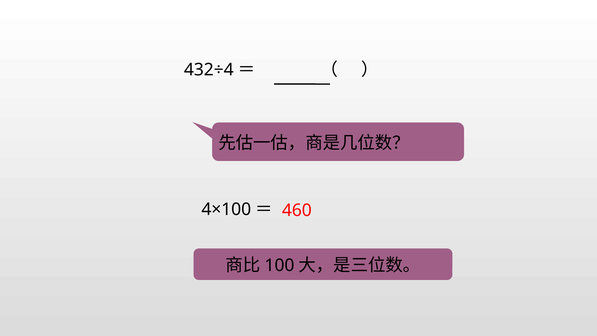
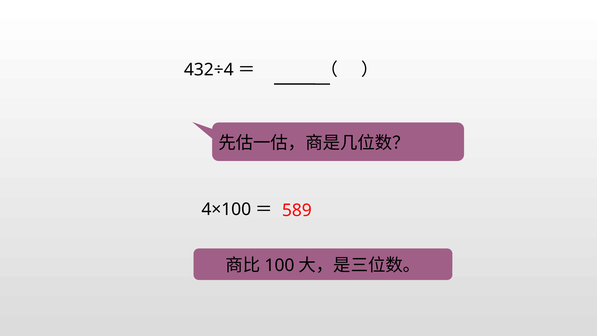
460: 460 -> 589
